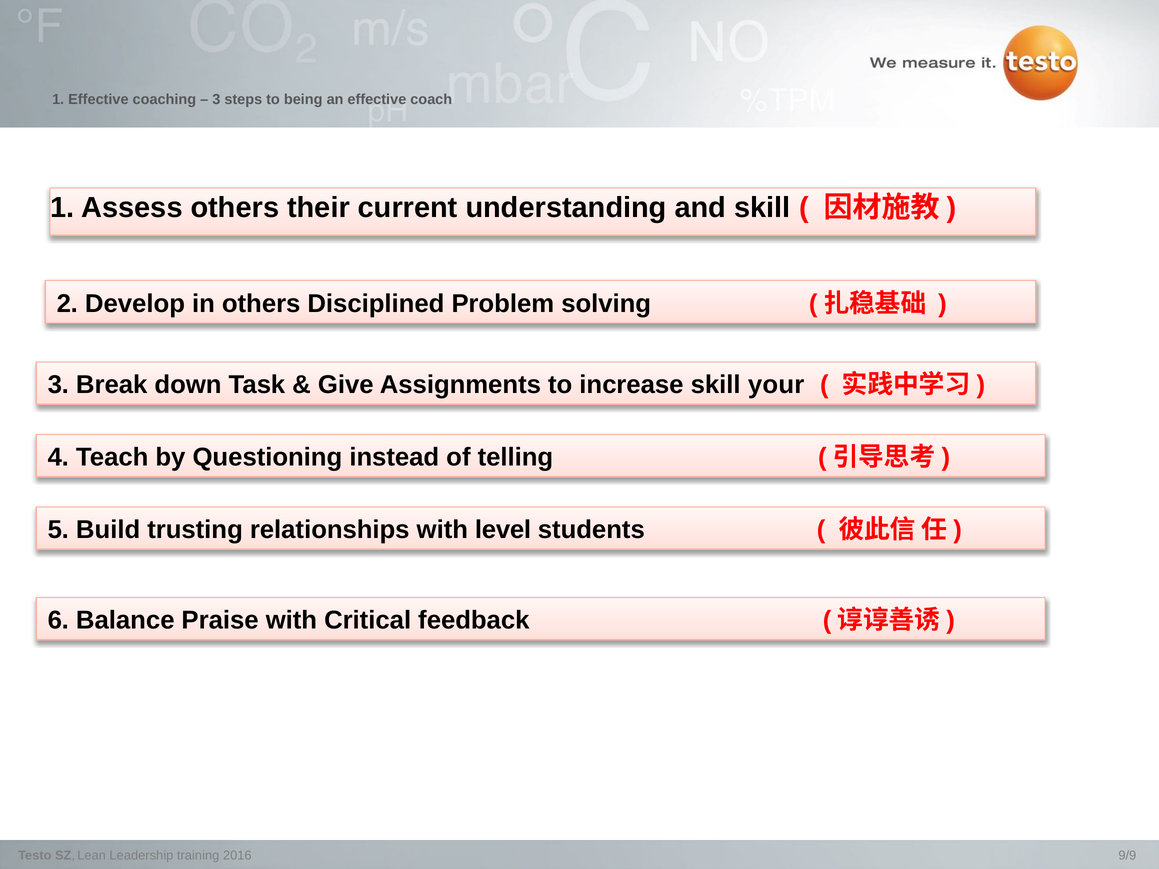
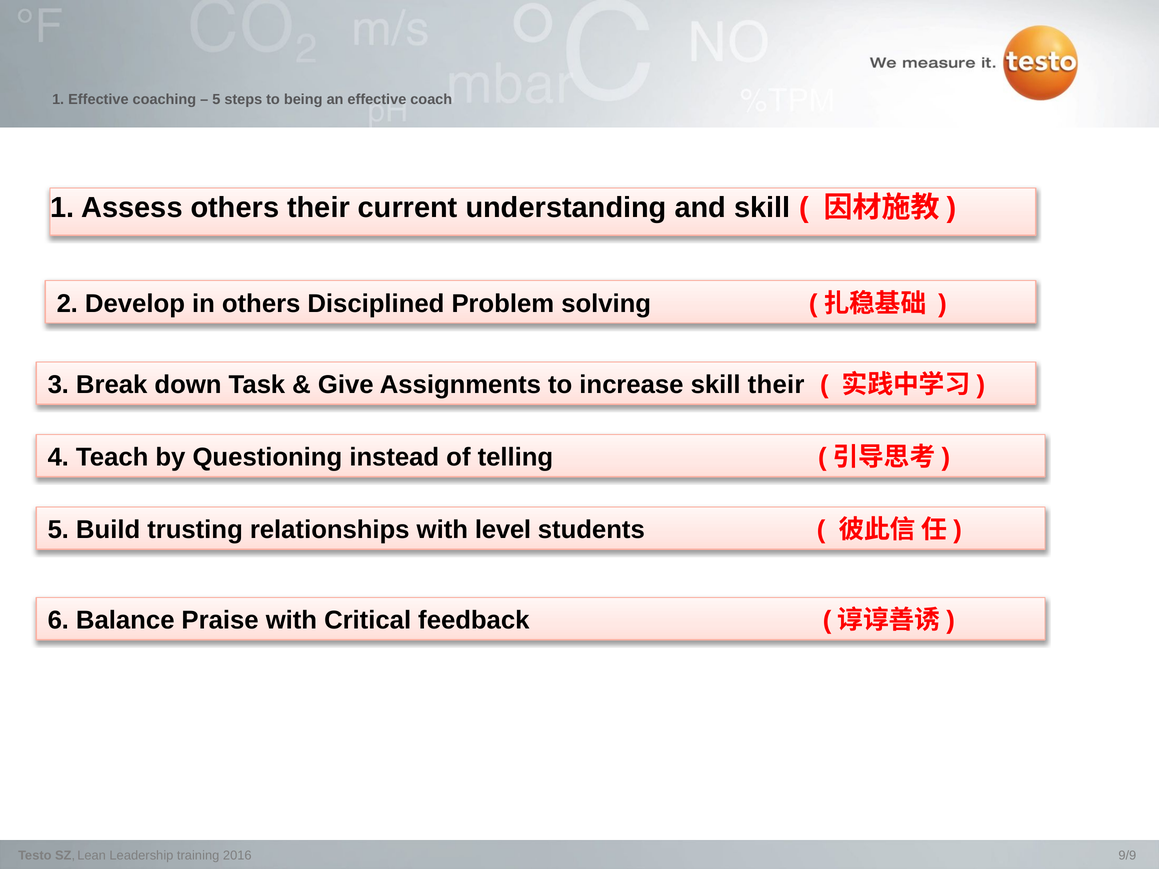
3 at (216, 99): 3 -> 5
skill your: your -> their
